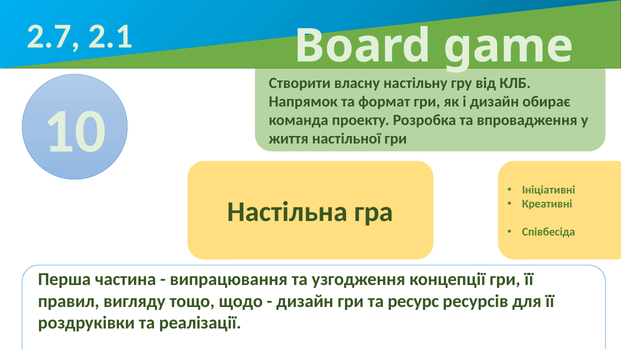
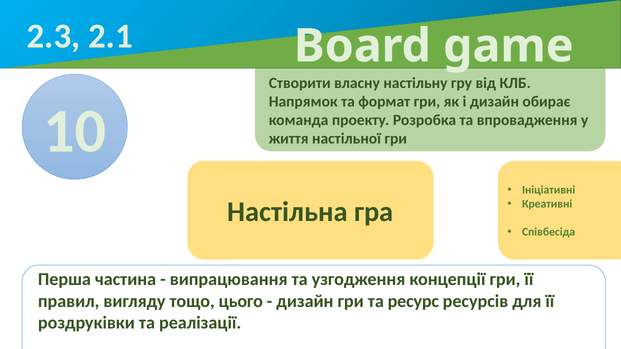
2.7: 2.7 -> 2.3
щодо: щодо -> цього
